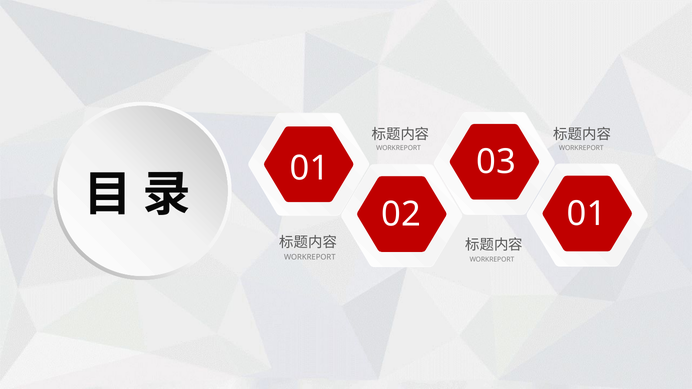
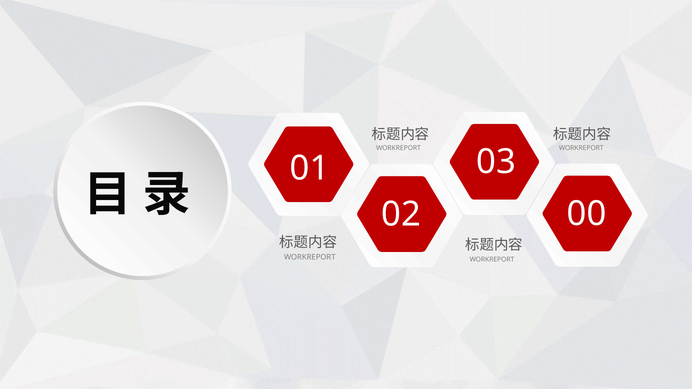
02 01: 01 -> 00
